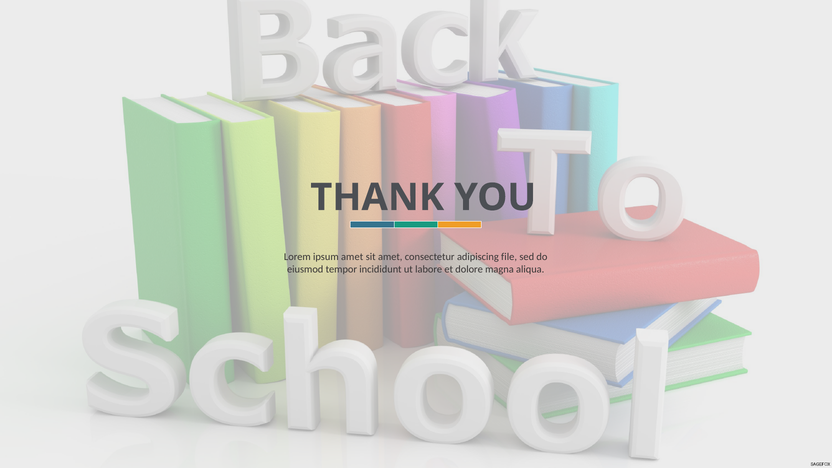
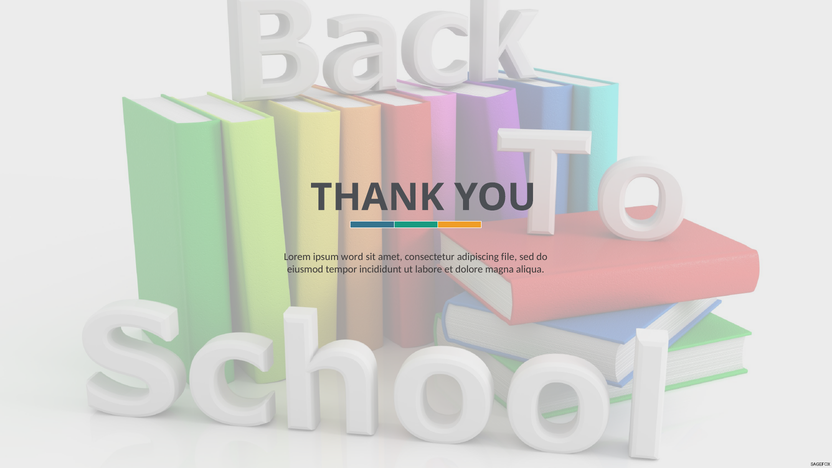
ipsum amet: amet -> word
